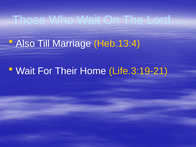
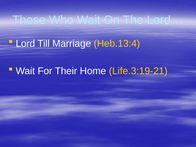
Also: Also -> Lord
